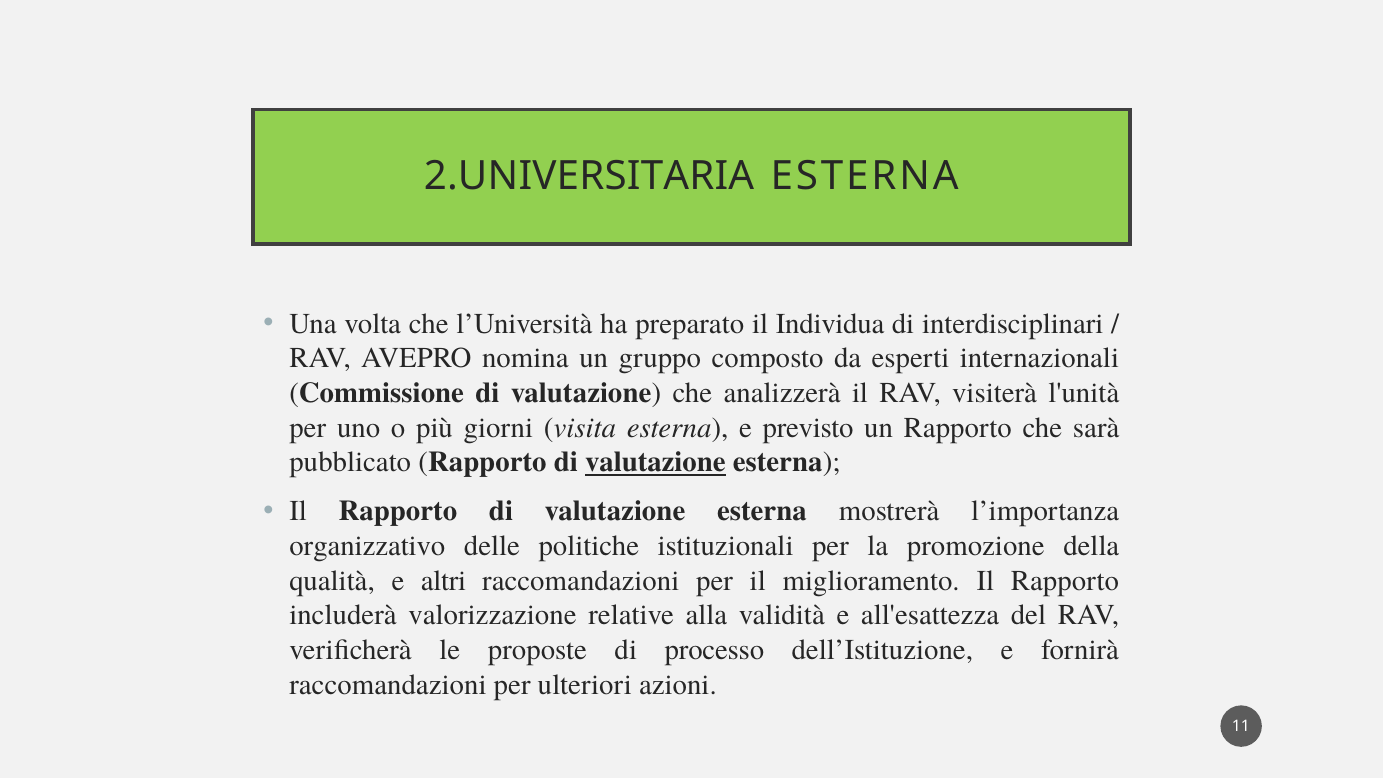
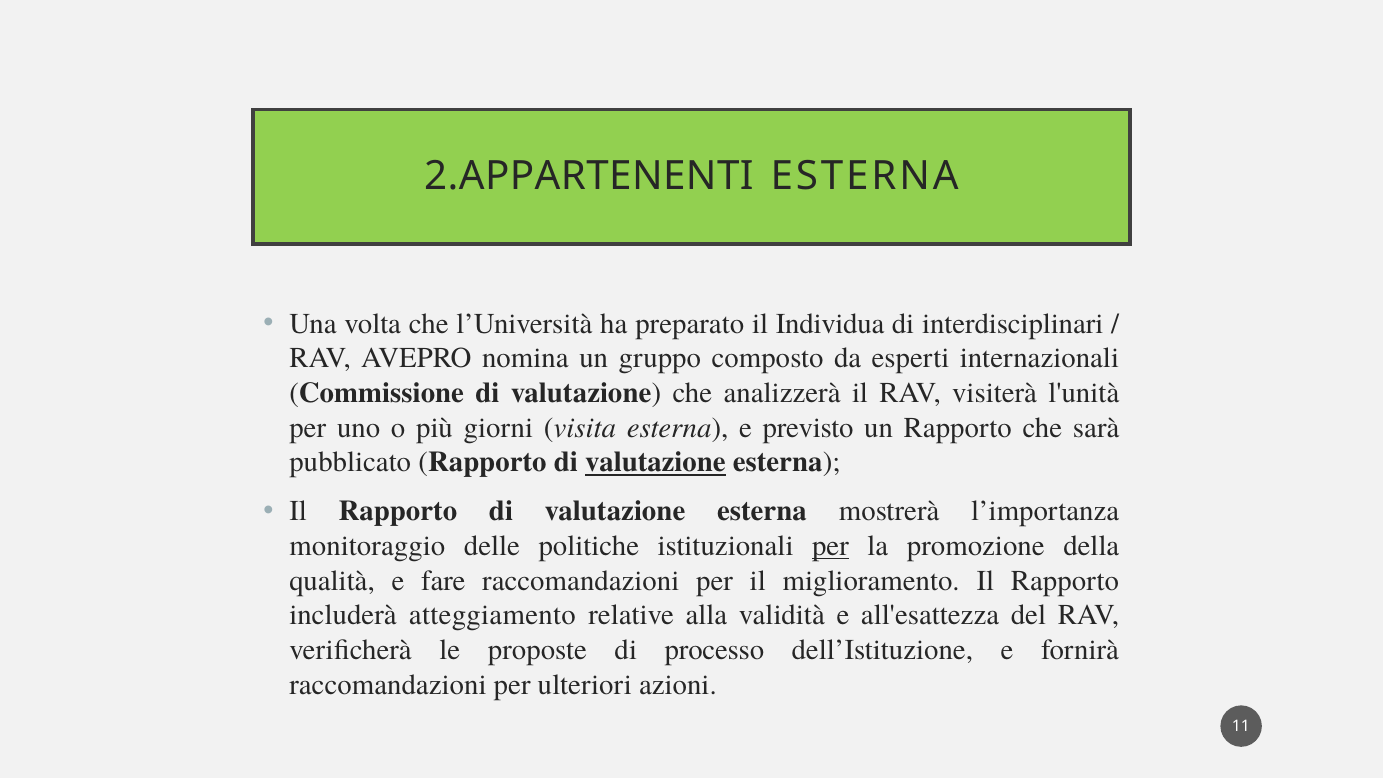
2.UNIVERSITARIA: 2.UNIVERSITARIA -> 2.APPARTENENTI
organizzativo: organizzativo -> monitoraggio
per at (830, 546) underline: none -> present
altri: altri -> fare
valorizzazione: valorizzazione -> atteggiamento
